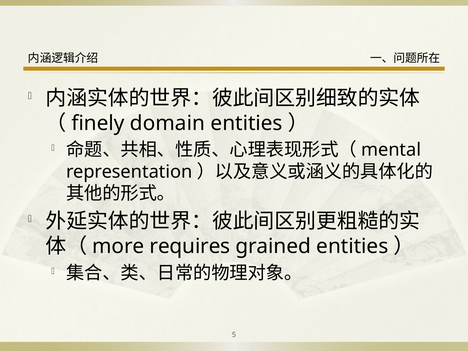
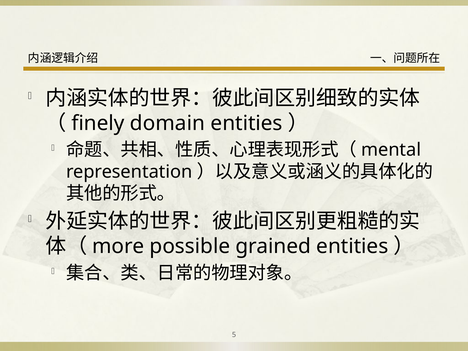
requires: requires -> possible
